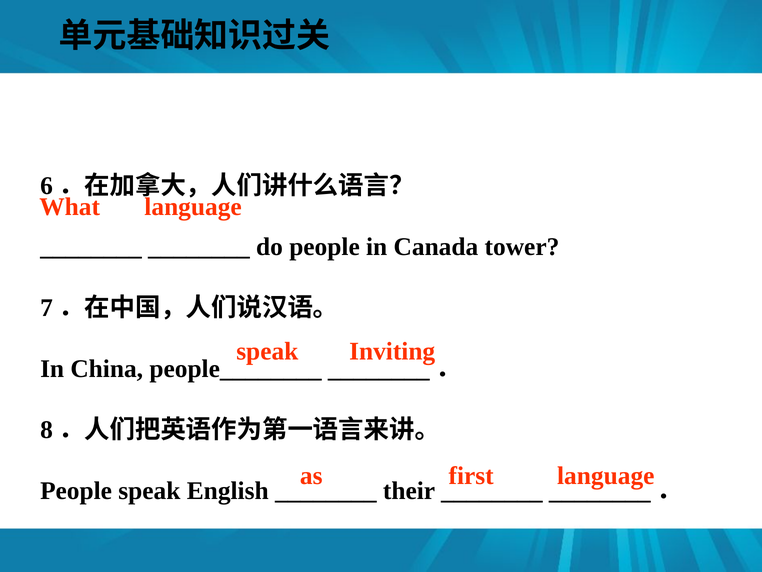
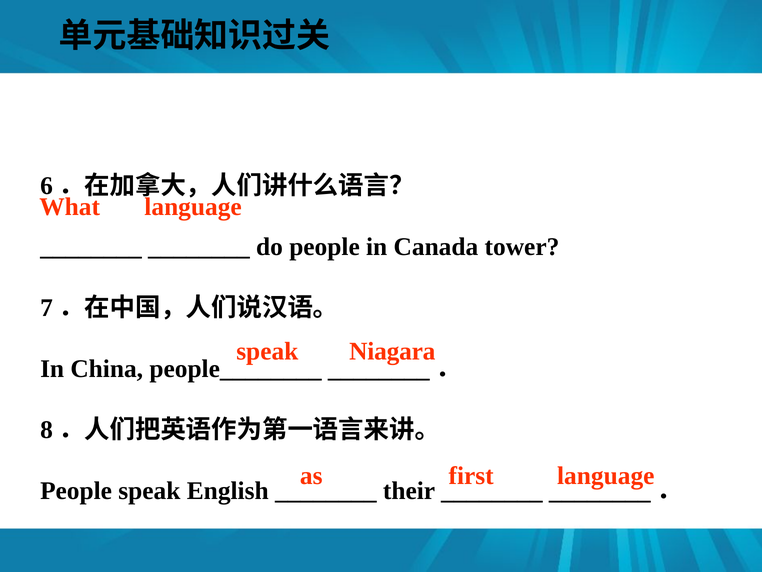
Inviting: Inviting -> Niagara
